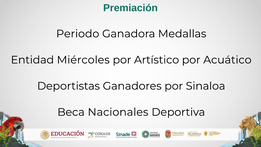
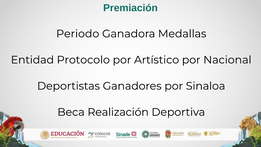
Miércoles: Miércoles -> Protocolo
Acuático: Acuático -> Nacional
Nacionales: Nacionales -> Realización
